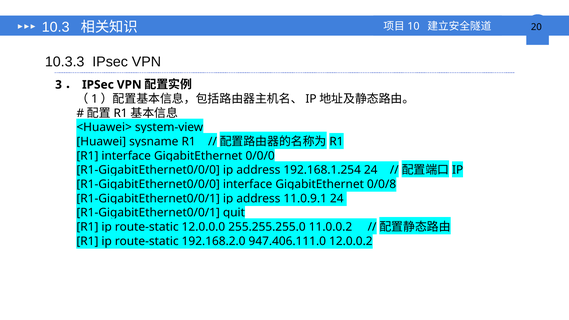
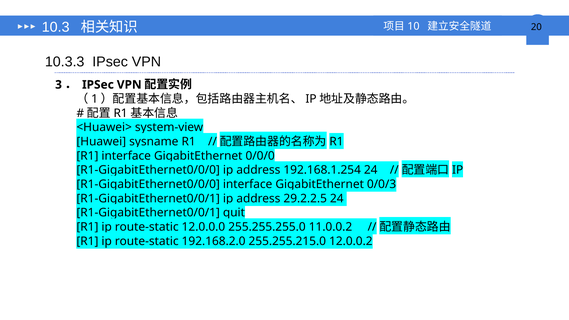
0/0/8: 0/0/8 -> 0/0/3
11.0.9.1: 11.0.9.1 -> 29.2.2.5
947.406.111.0: 947.406.111.0 -> 255.255.215.0
